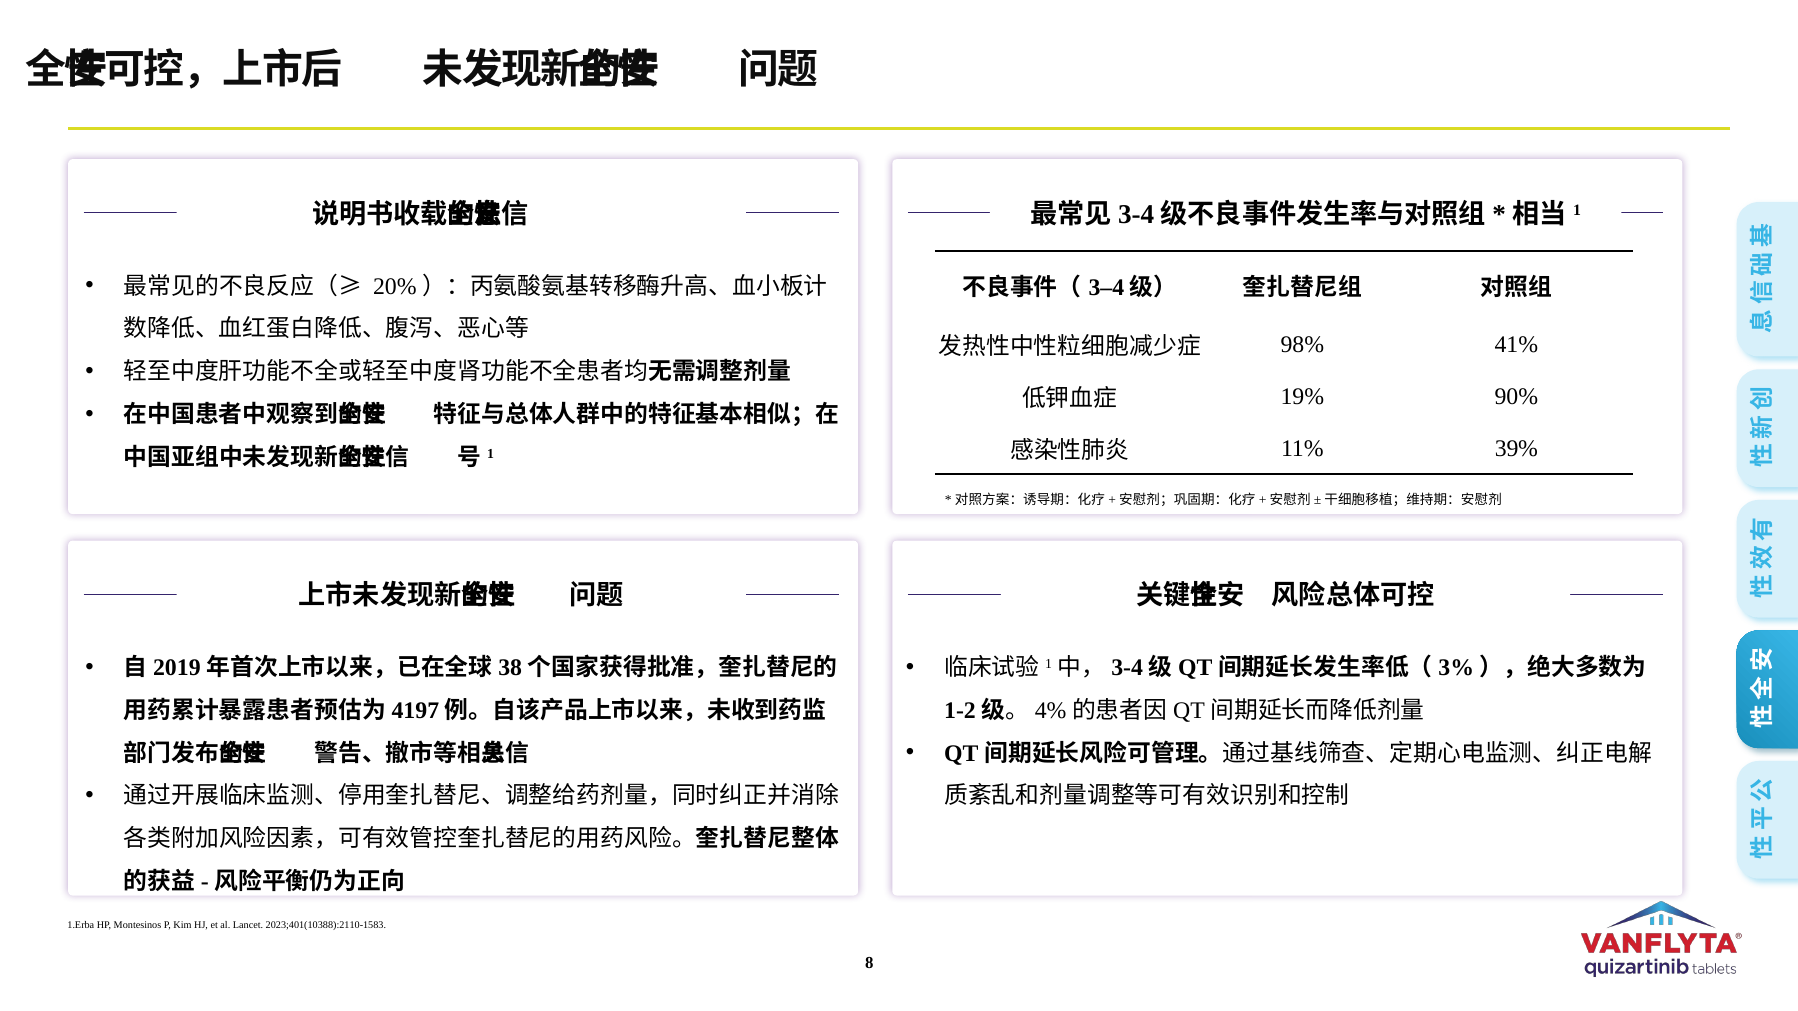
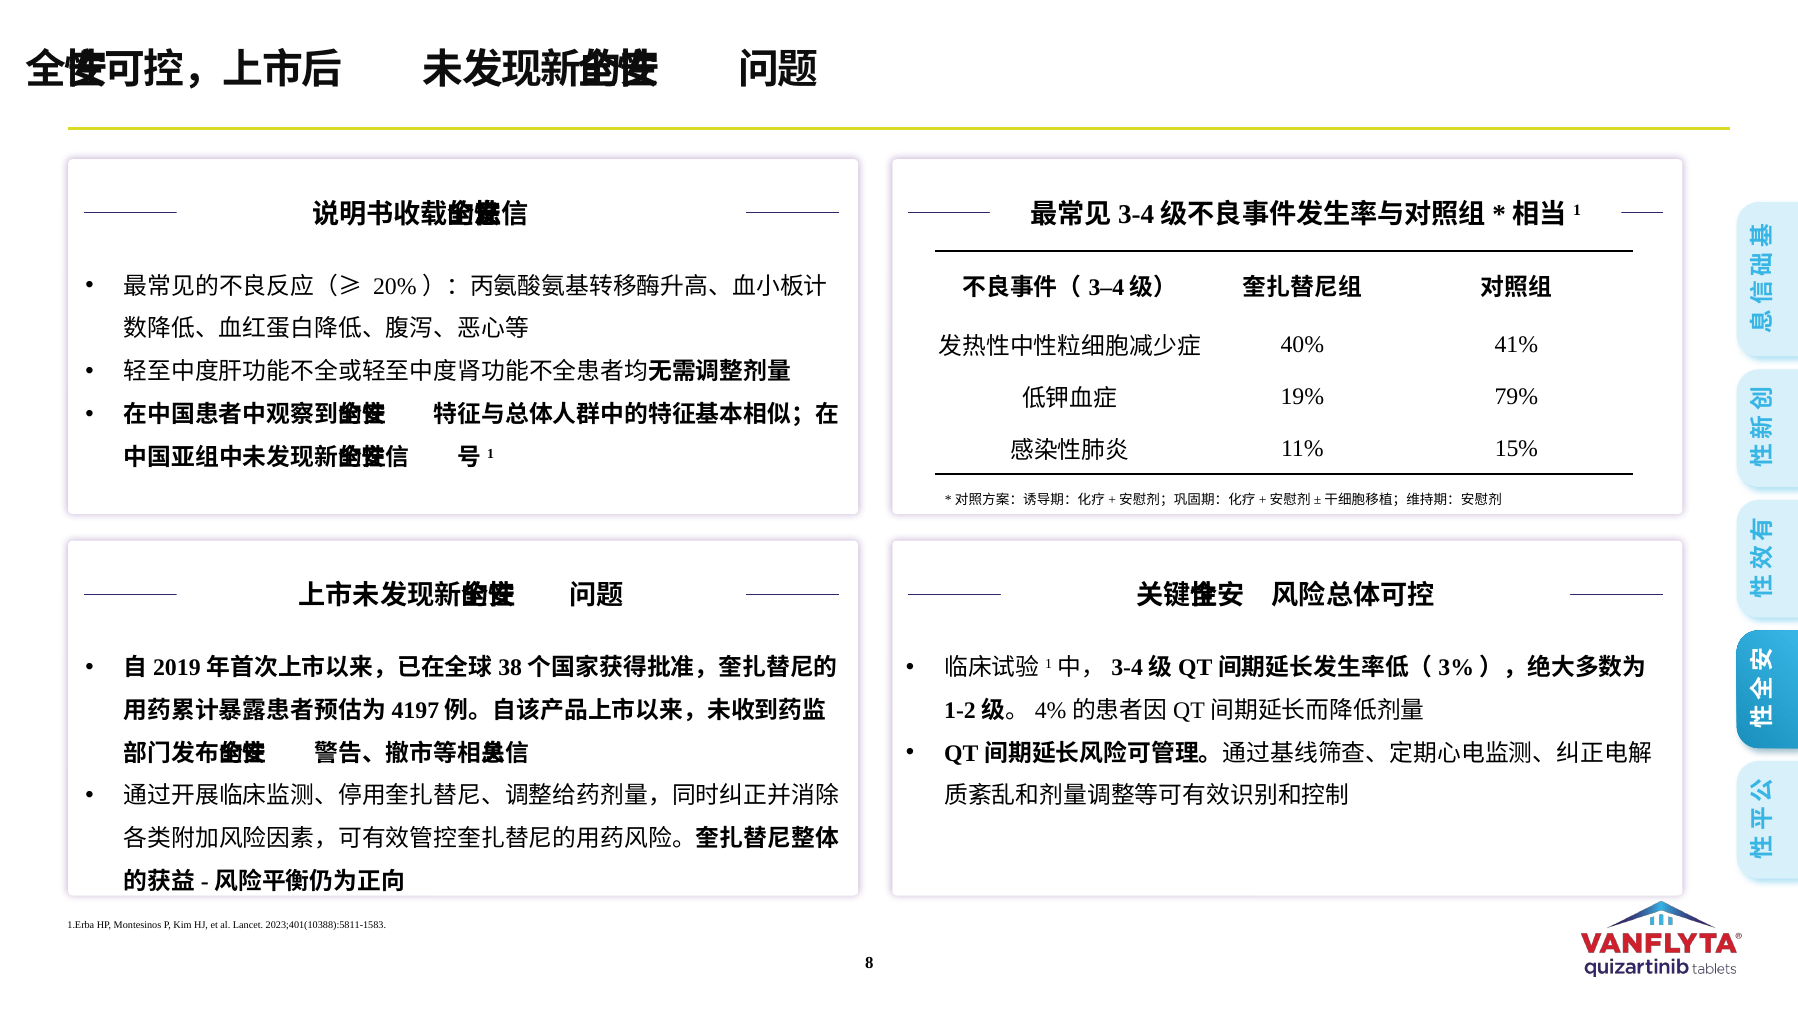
98%: 98% -> 40%
90%: 90% -> 79%
39%: 39% -> 15%
2023;401(10388):2110-1583: 2023;401(10388):2110-1583 -> 2023;401(10388):5811-1583
